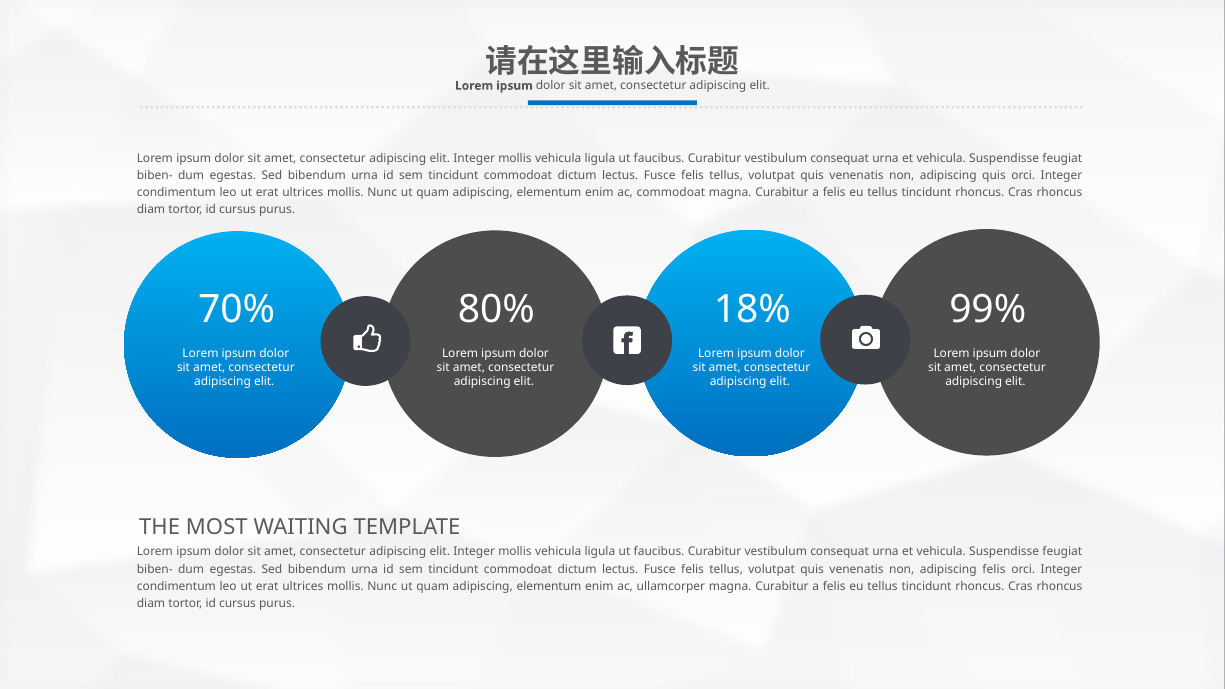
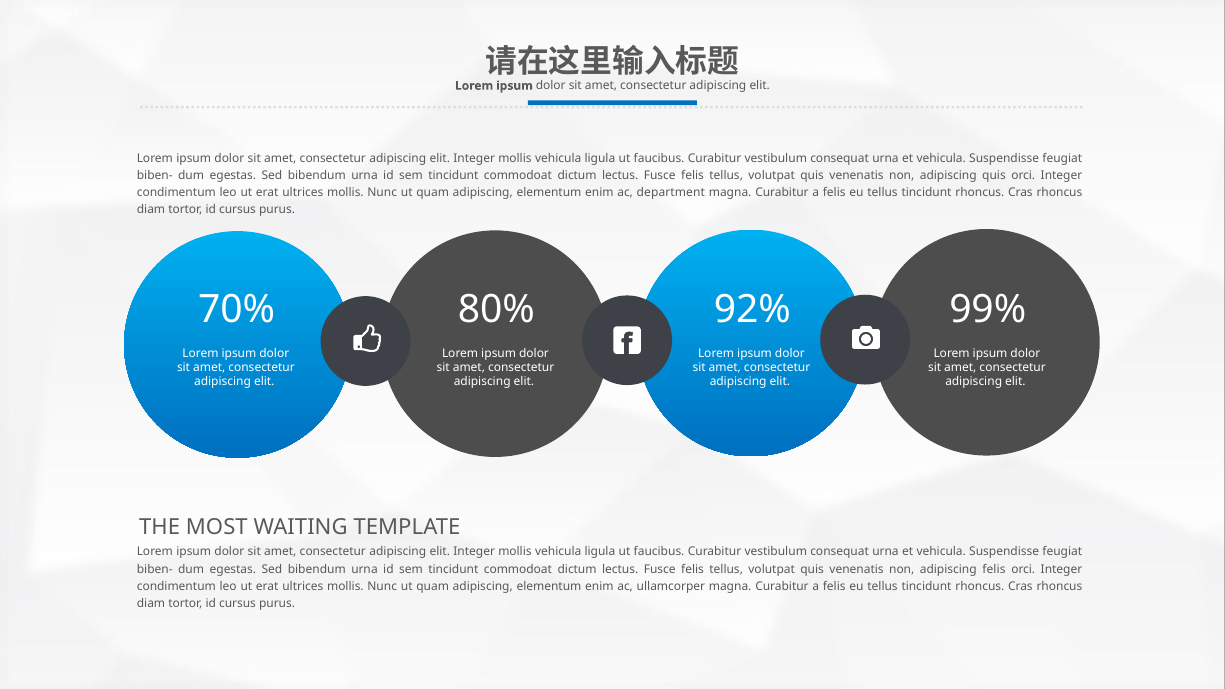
ac commodoat: commodoat -> department
18%: 18% -> 92%
